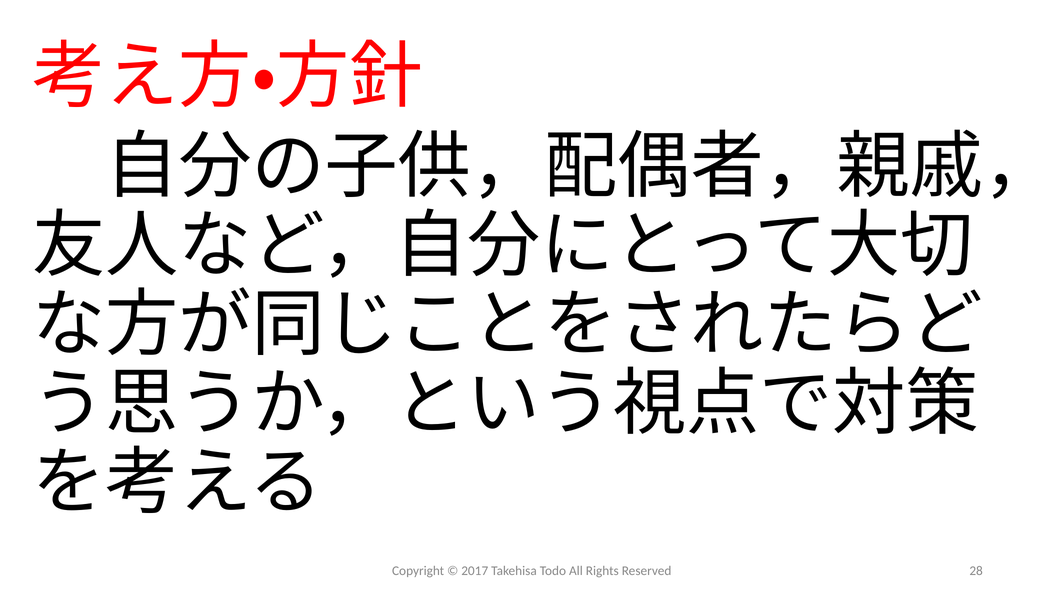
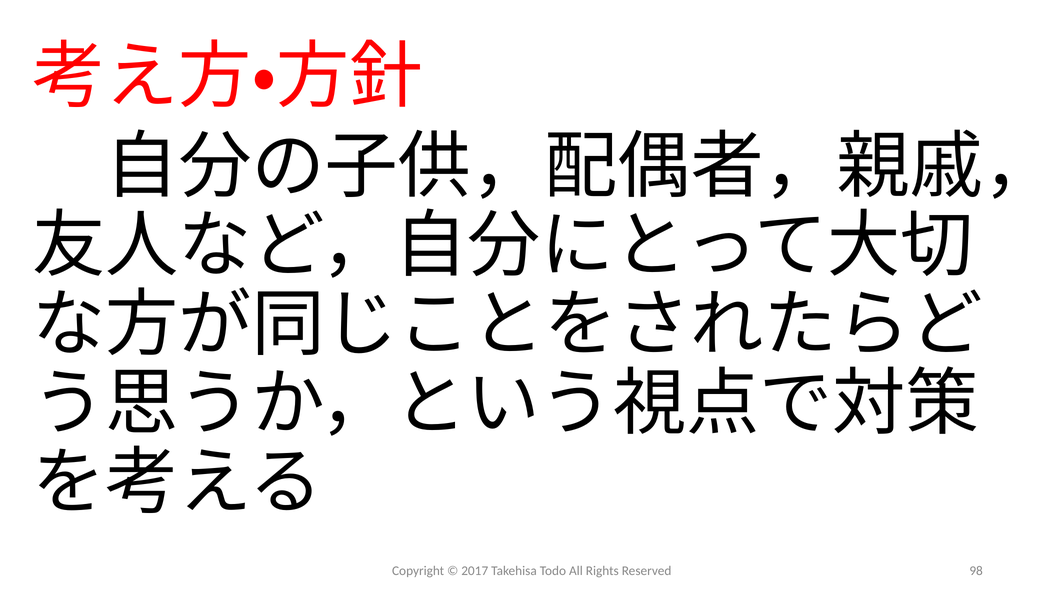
28: 28 -> 98
